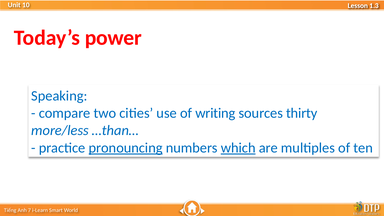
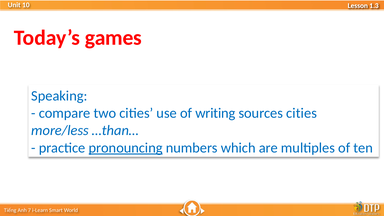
power: power -> games
sources thirty: thirty -> cities
which underline: present -> none
